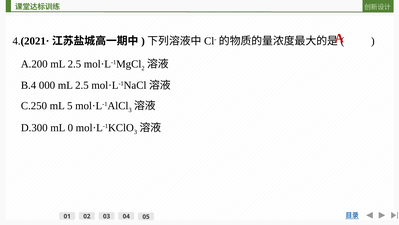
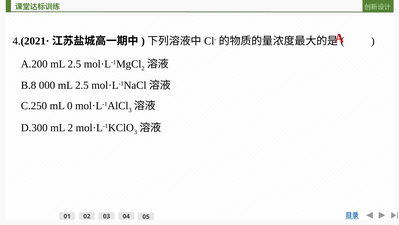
B.4: B.4 -> B.8
5: 5 -> 0
mL 0: 0 -> 2
